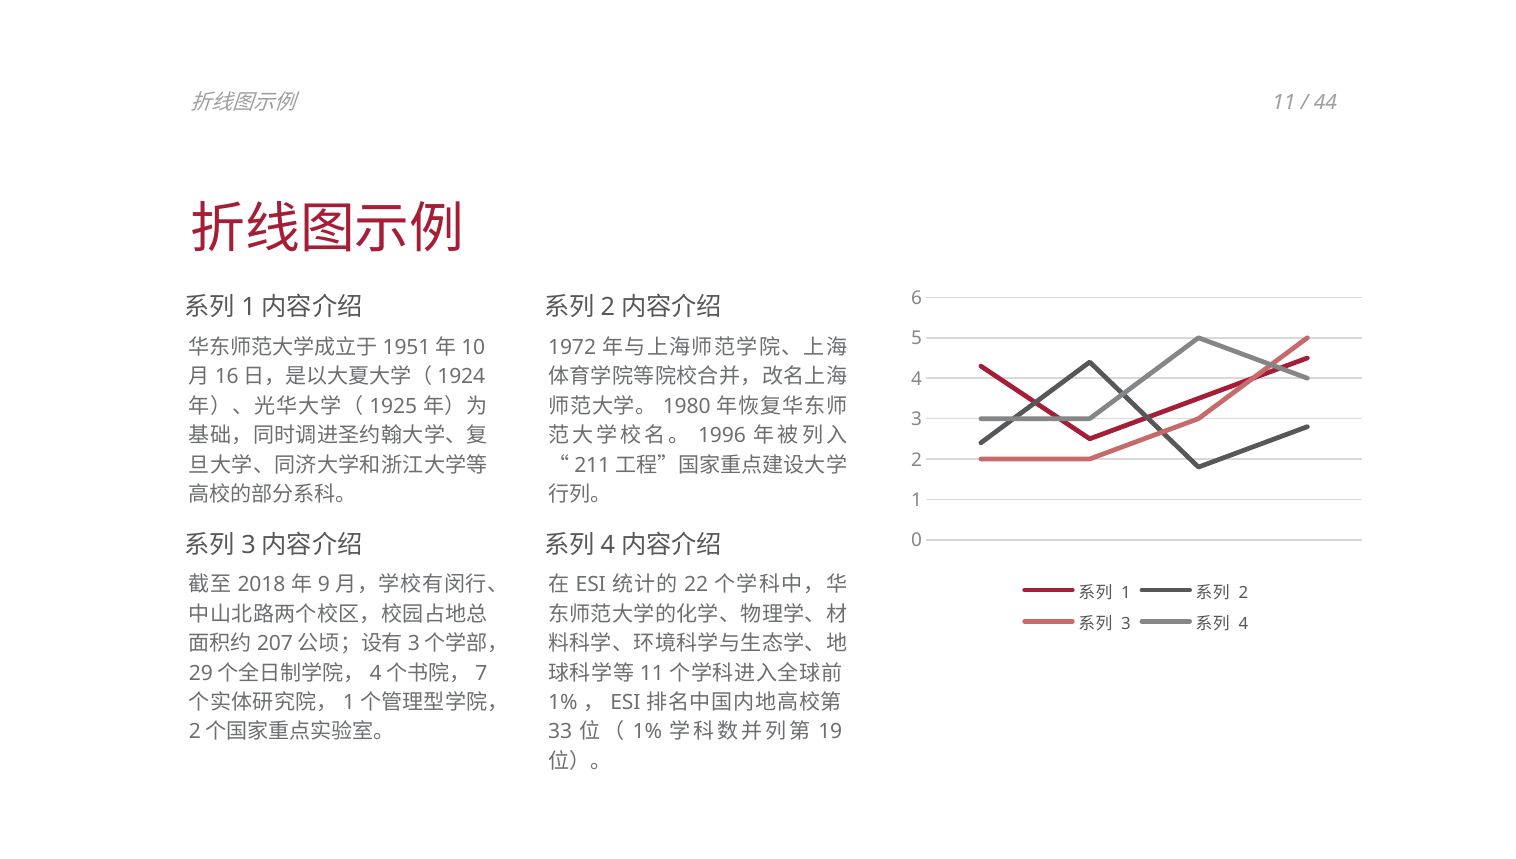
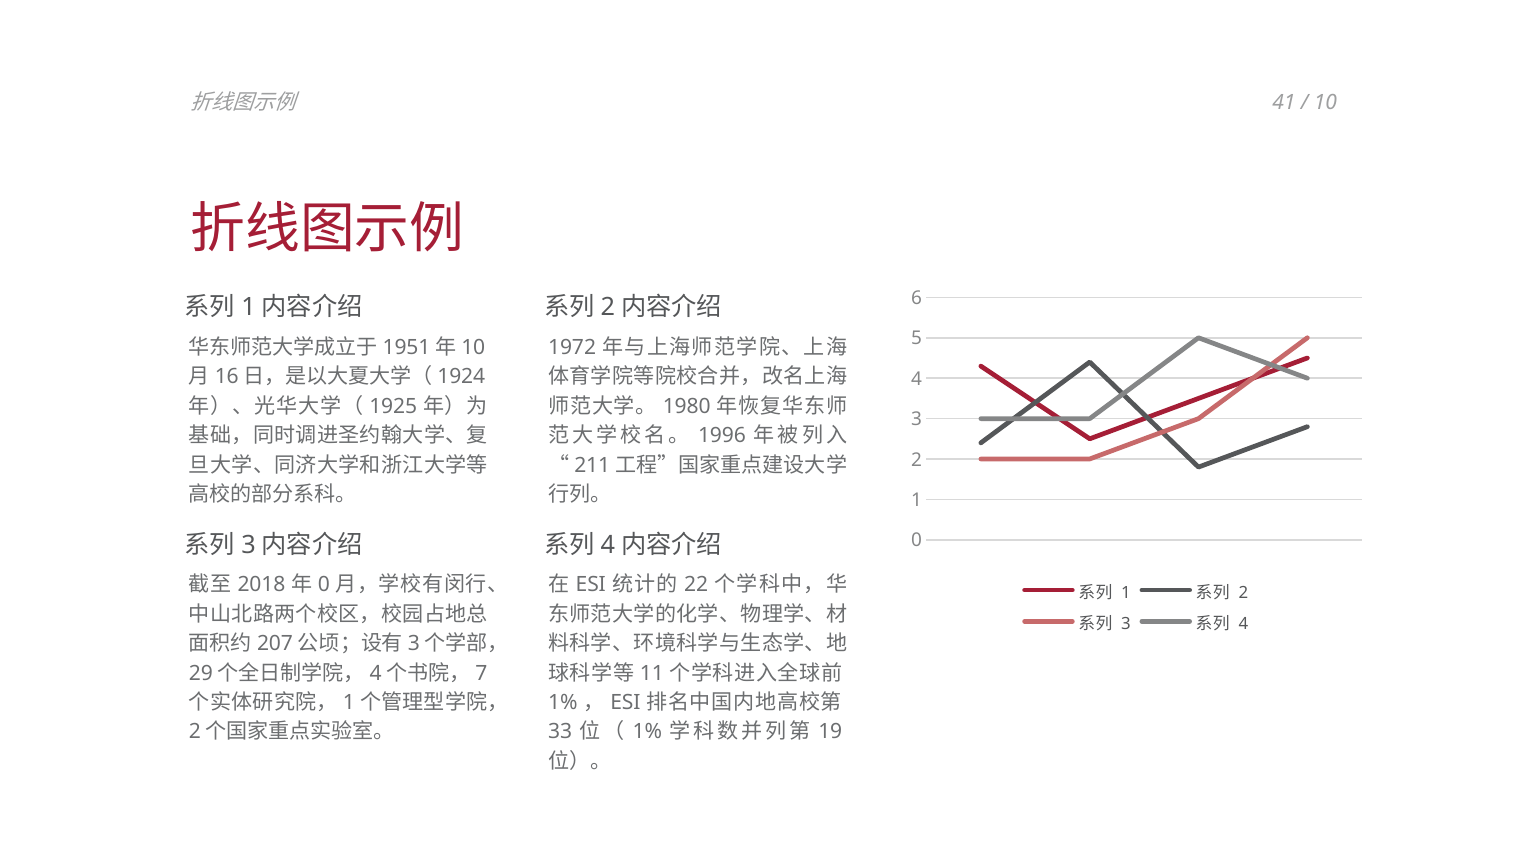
11 at (1284, 103): 11 -> 41
44: 44 -> 10
9 at (324, 585): 9 -> 0
